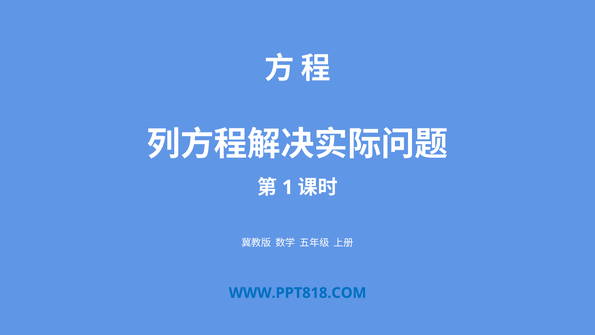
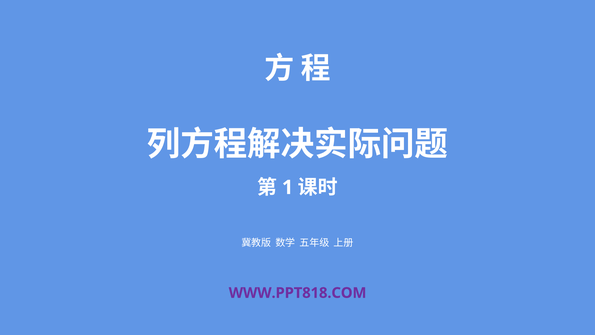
WWW.PPT818.COM colour: blue -> purple
